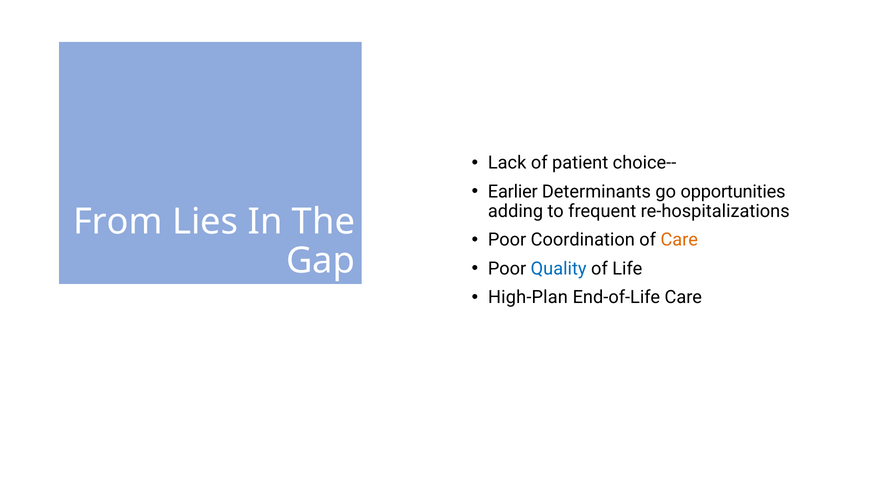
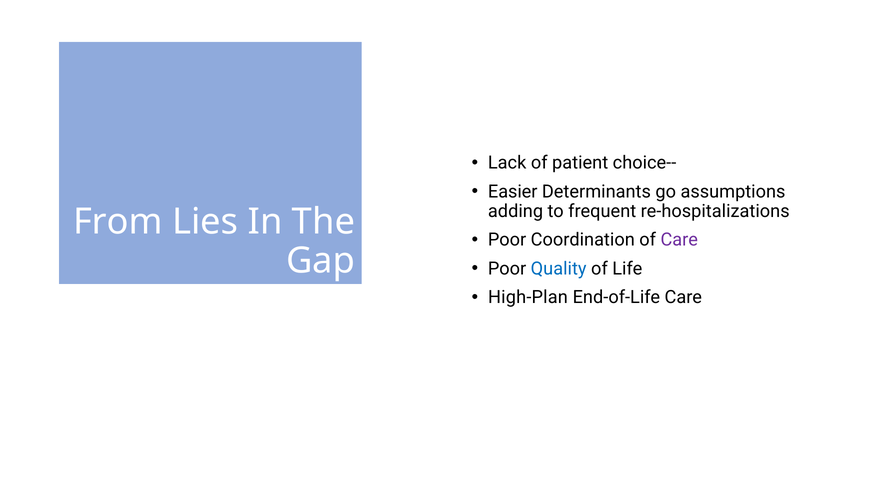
Earlier: Earlier -> Easier
opportunities: opportunities -> assumptions
Care at (679, 240) colour: orange -> purple
